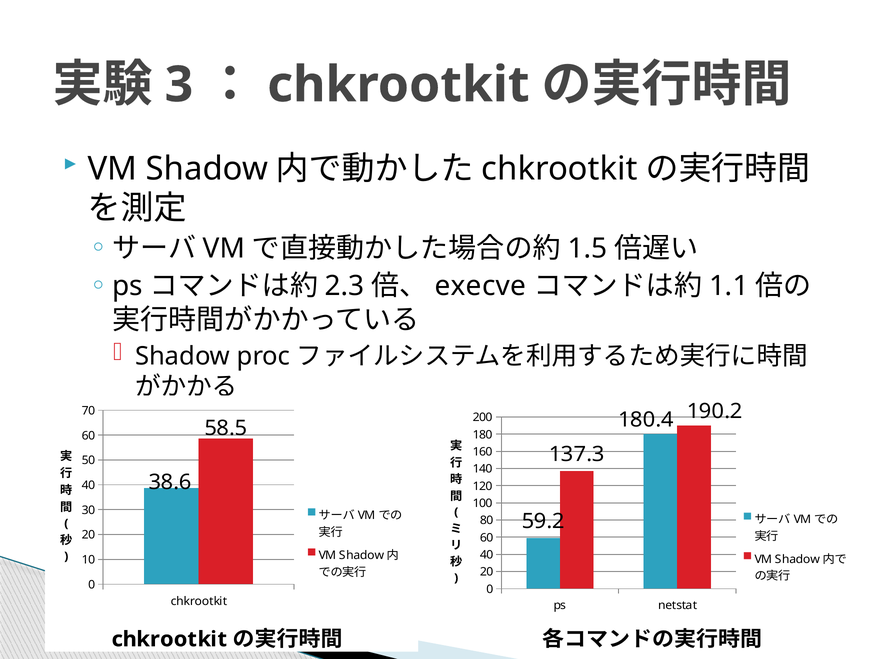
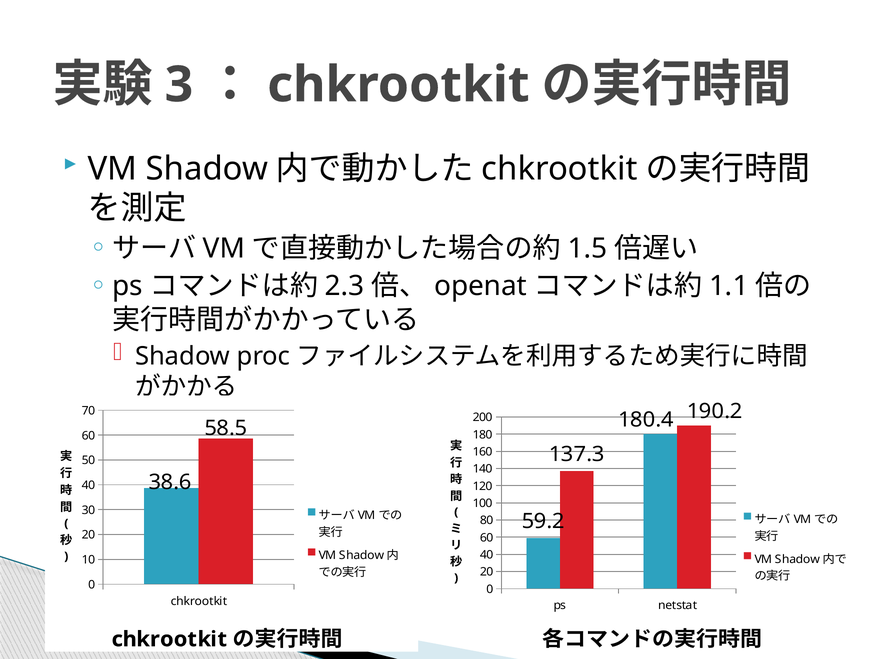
execve: execve -> openat
